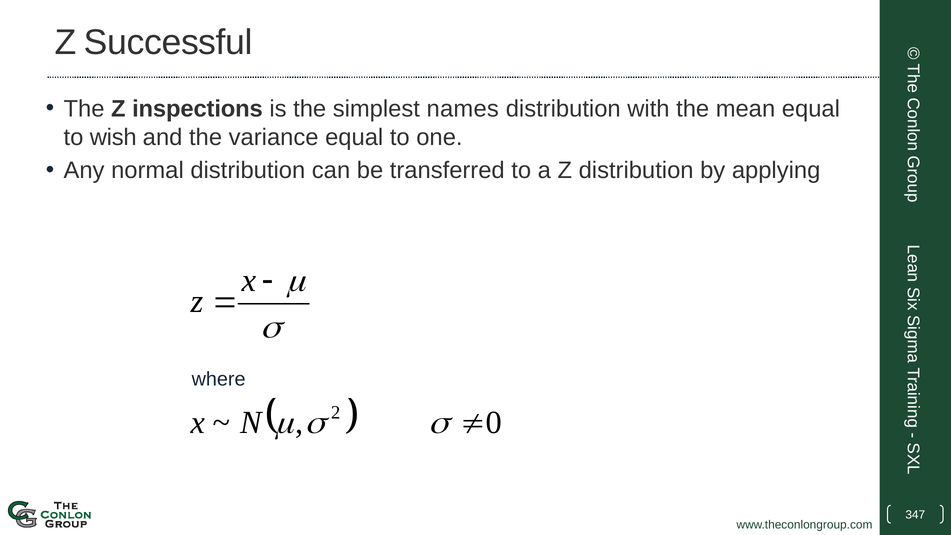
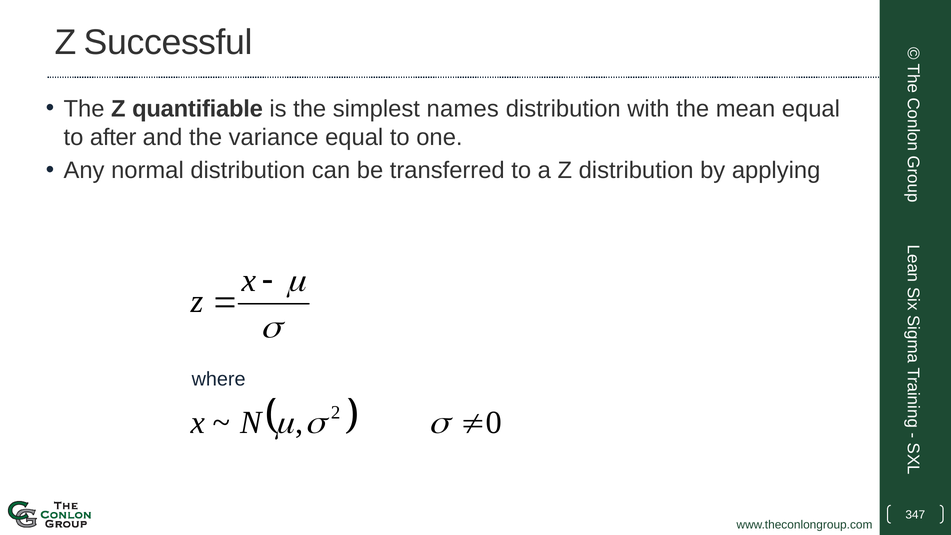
inspections: inspections -> quantifiable
wish: wish -> after
